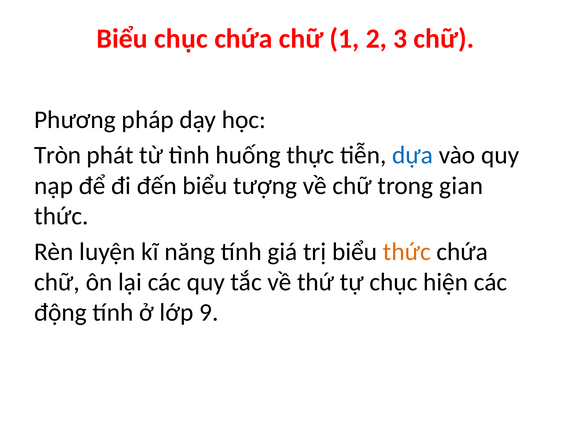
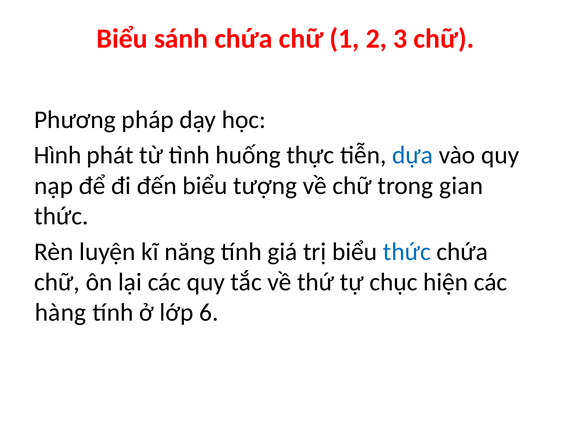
Biểu chục: chục -> sánh
Tròn: Tròn -> Hình
thức at (407, 252) colour: orange -> blue
động: động -> hàng
9: 9 -> 6
